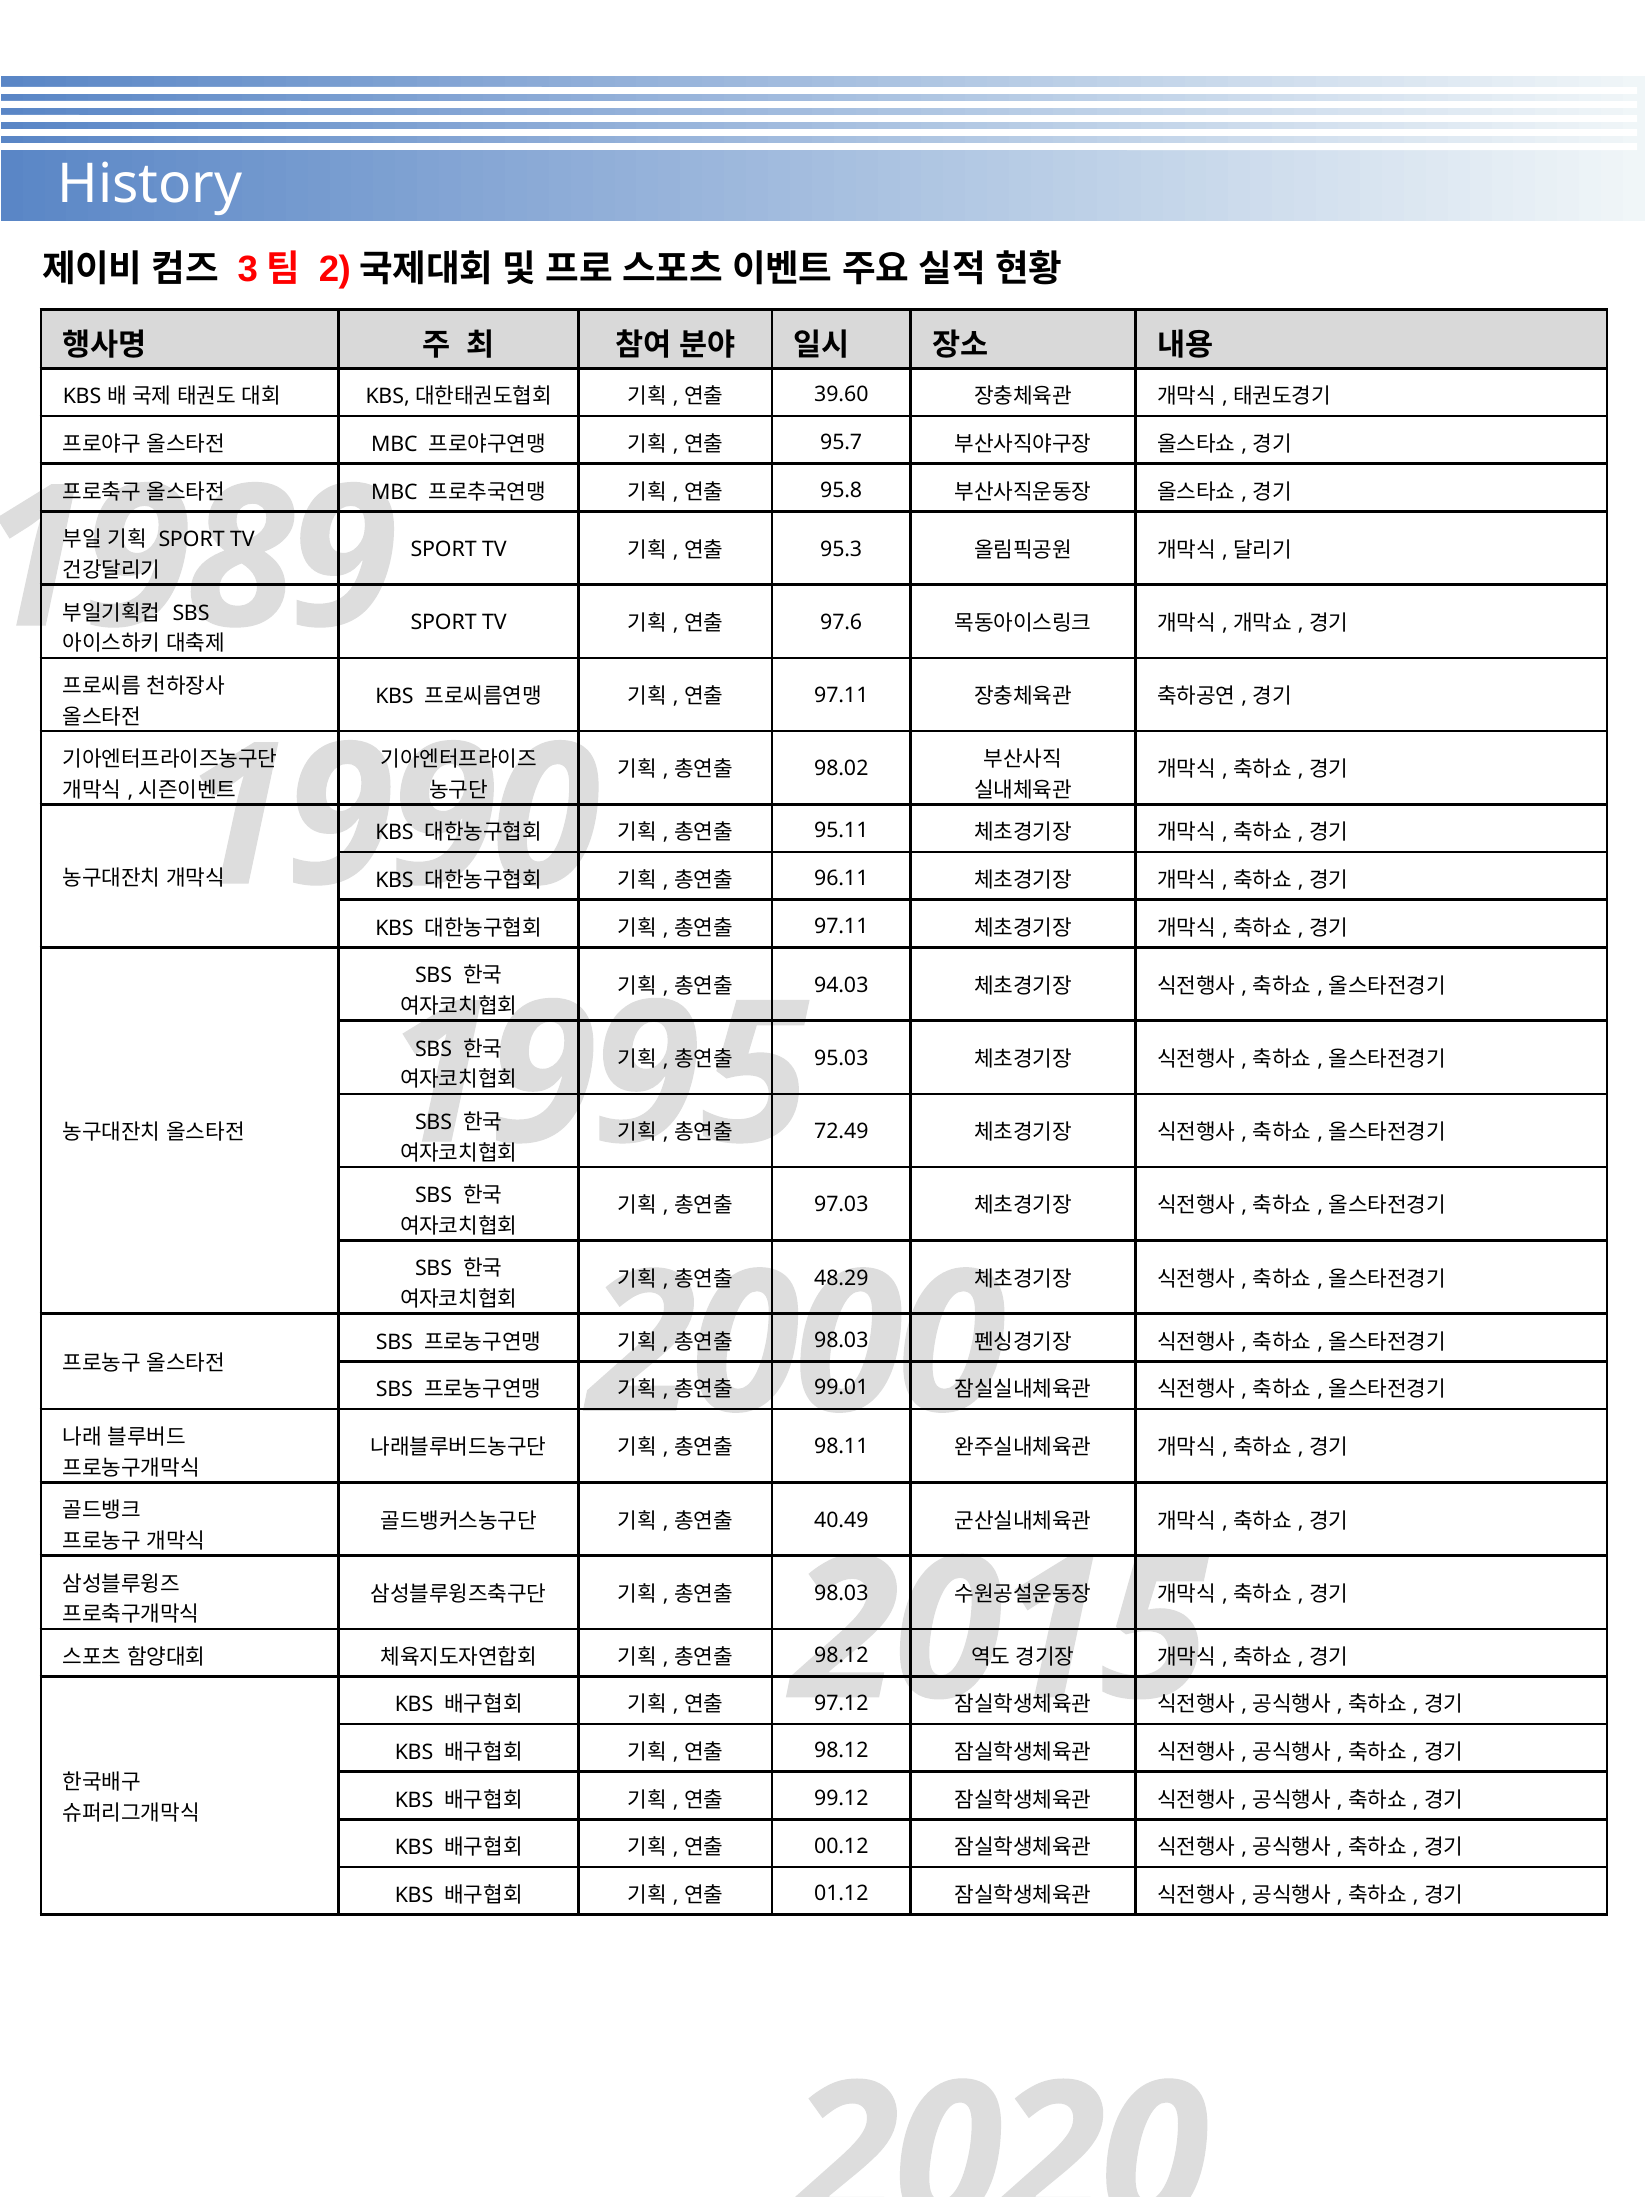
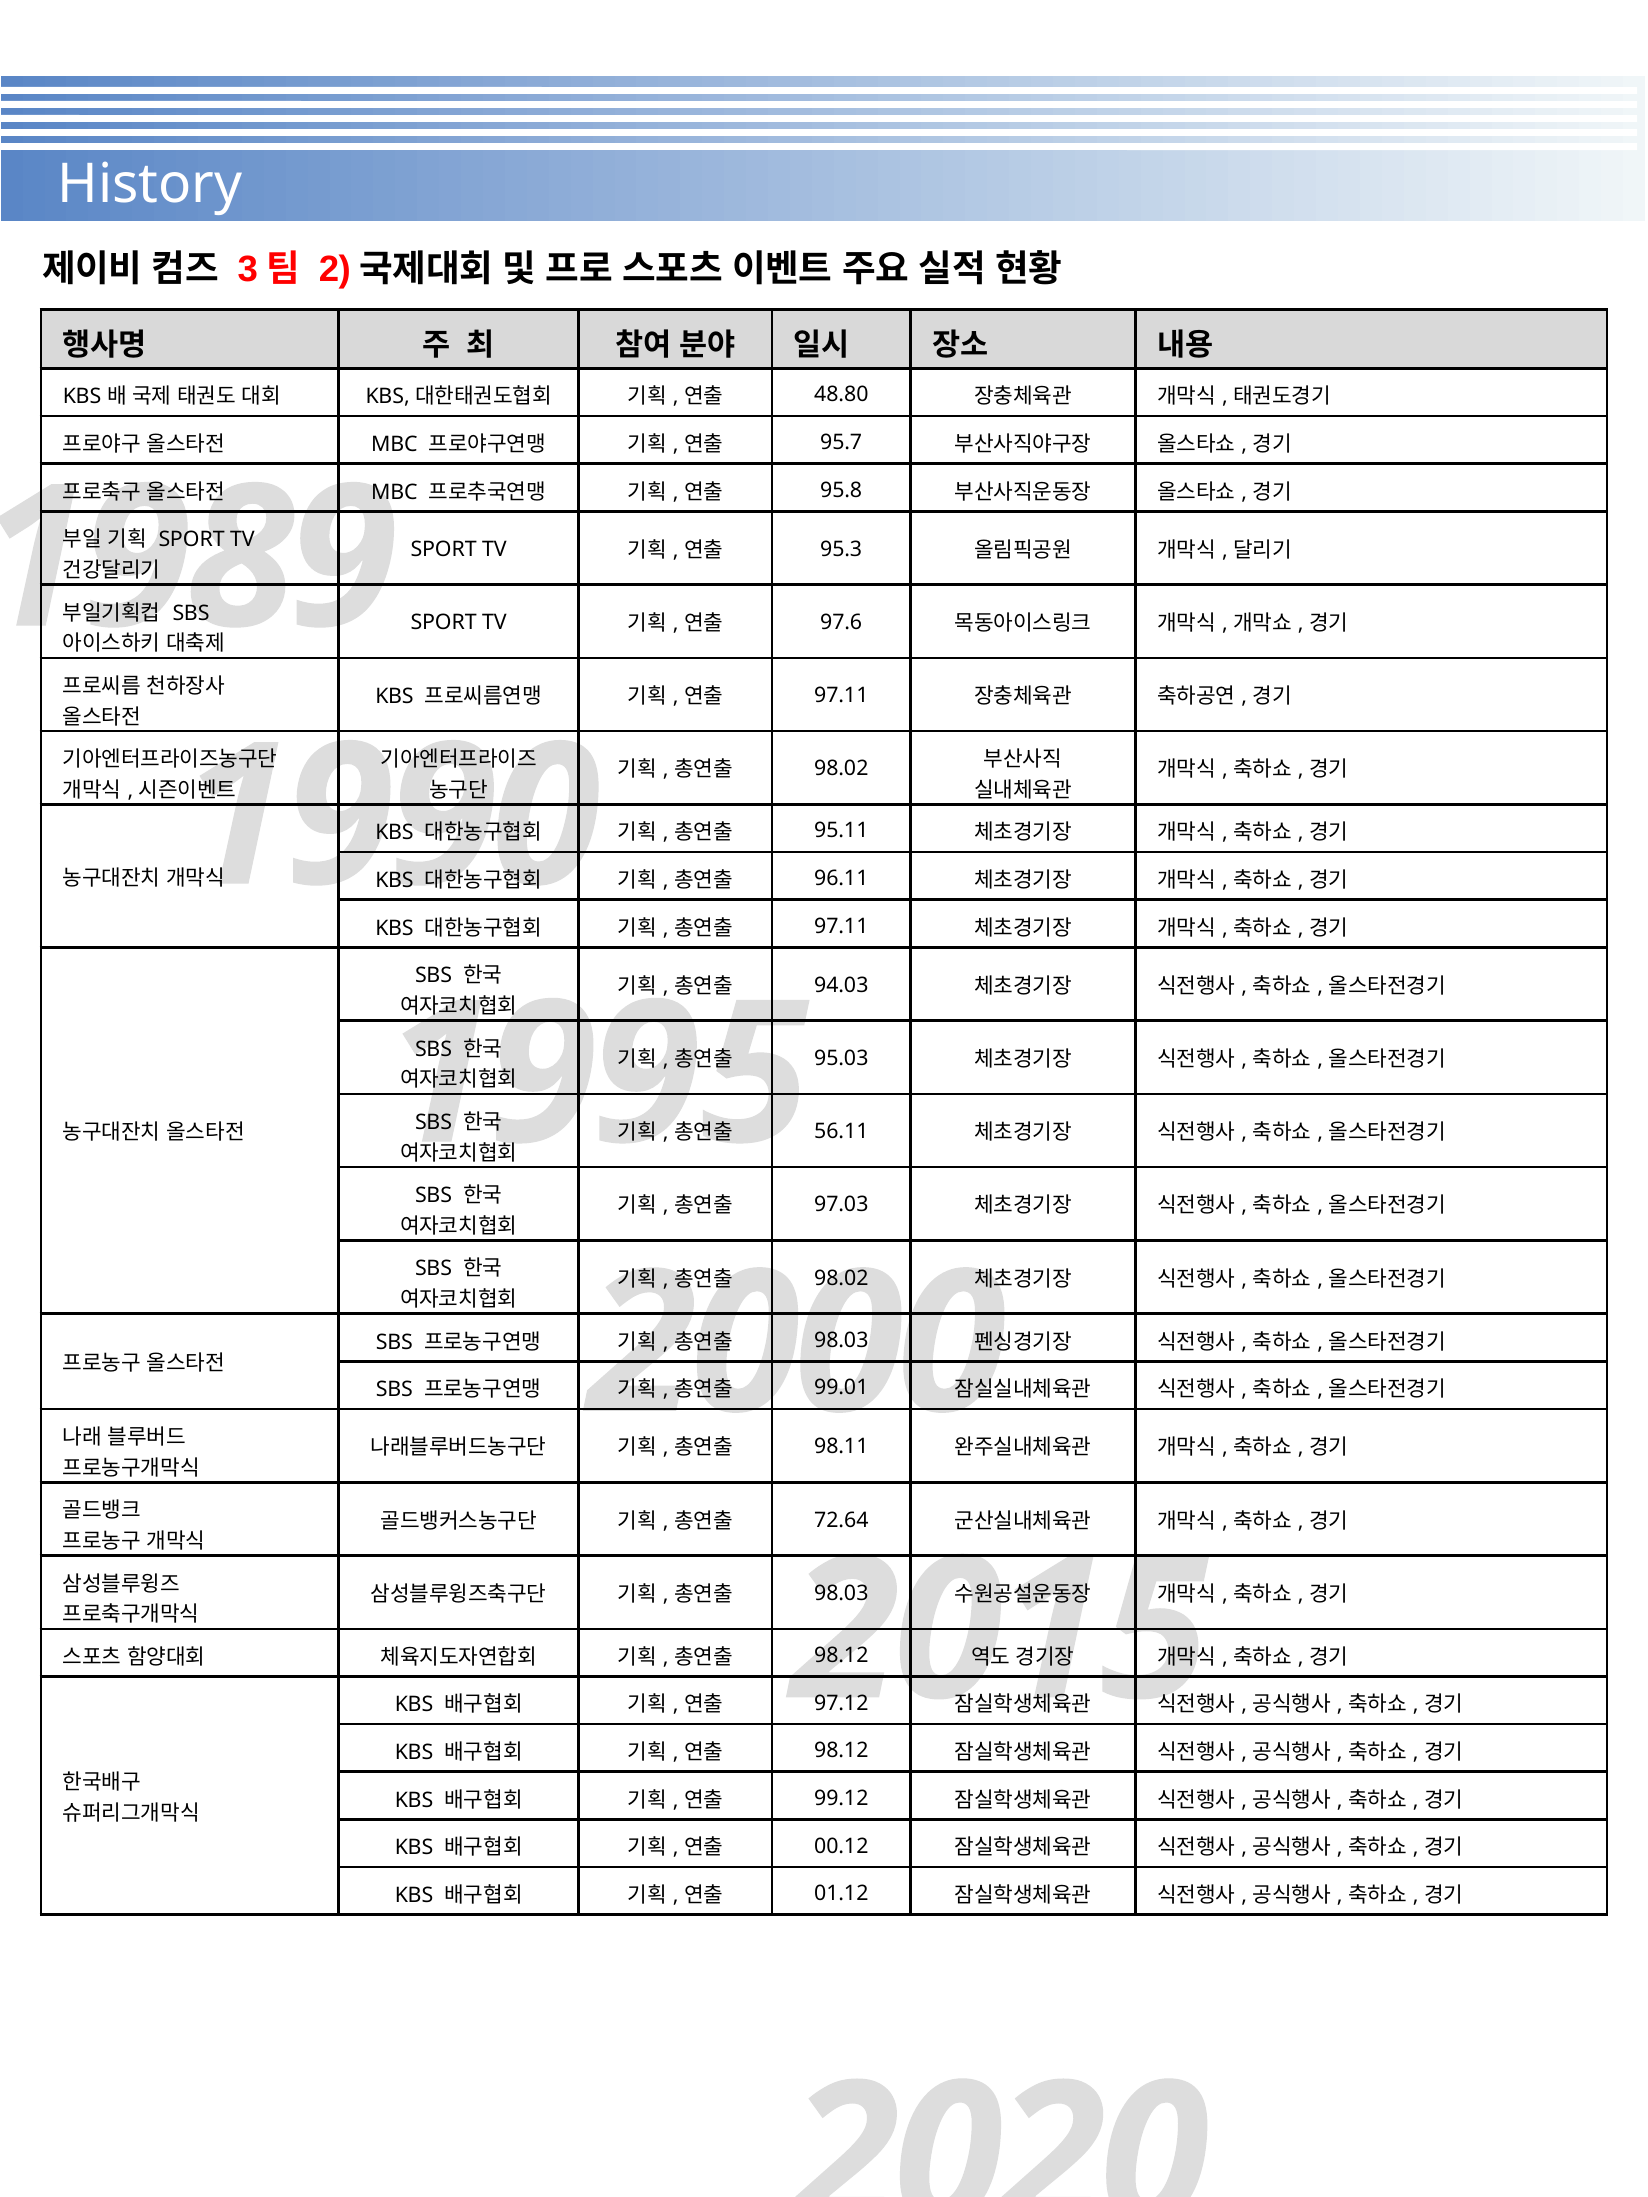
39.60: 39.60 -> 48.80
72.49: 72.49 -> 56.11
48.29 at (841, 1278): 48.29 -> 98.02
40.49: 40.49 -> 72.64
